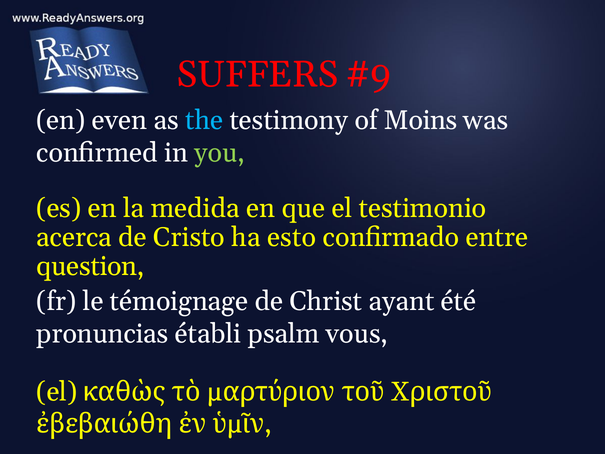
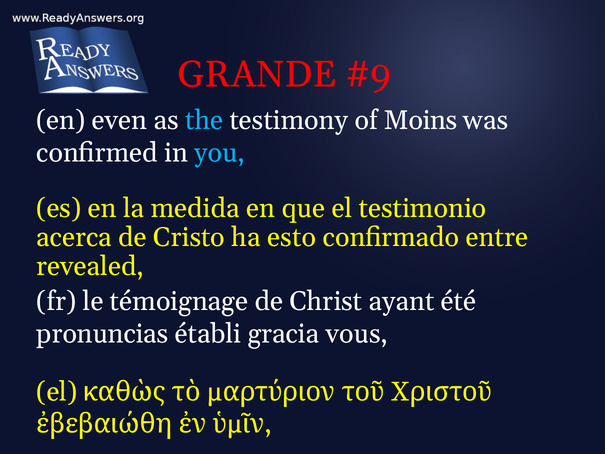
SUFFERS: SUFFERS -> GRANDE
you colour: light green -> light blue
question: question -> revealed
psalm: psalm -> gracia
